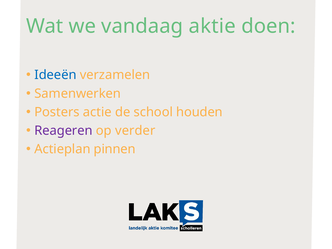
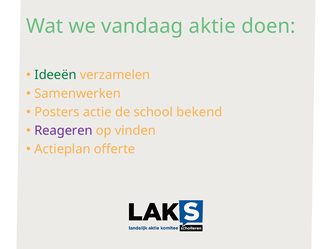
Ideeën colour: blue -> green
houden: houden -> bekend
verder: verder -> vinden
pinnen: pinnen -> offerte
